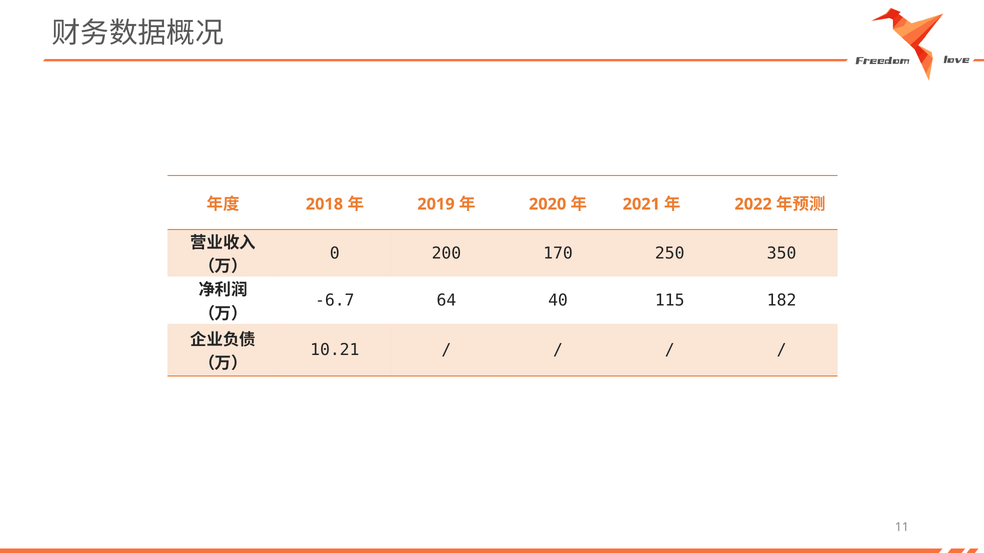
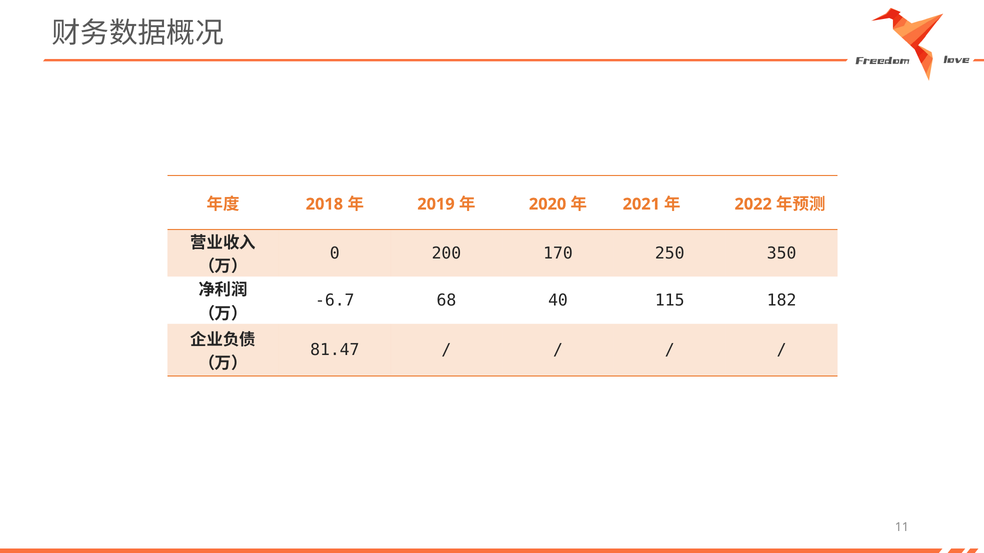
64: 64 -> 68
10.21: 10.21 -> 81.47
